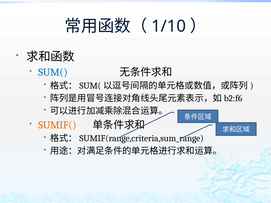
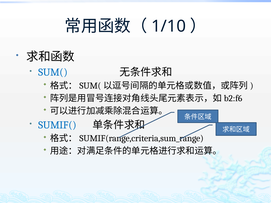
SUMIF( colour: orange -> blue
